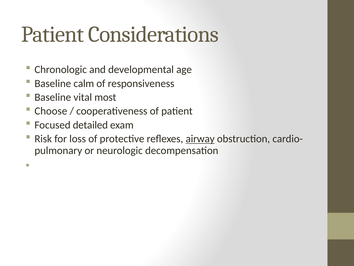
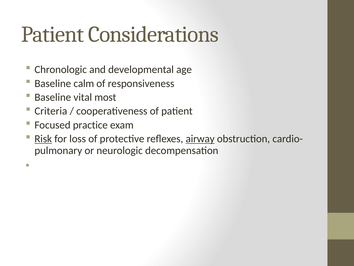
Choose: Choose -> Criteria
detailed: detailed -> practice
Risk underline: none -> present
